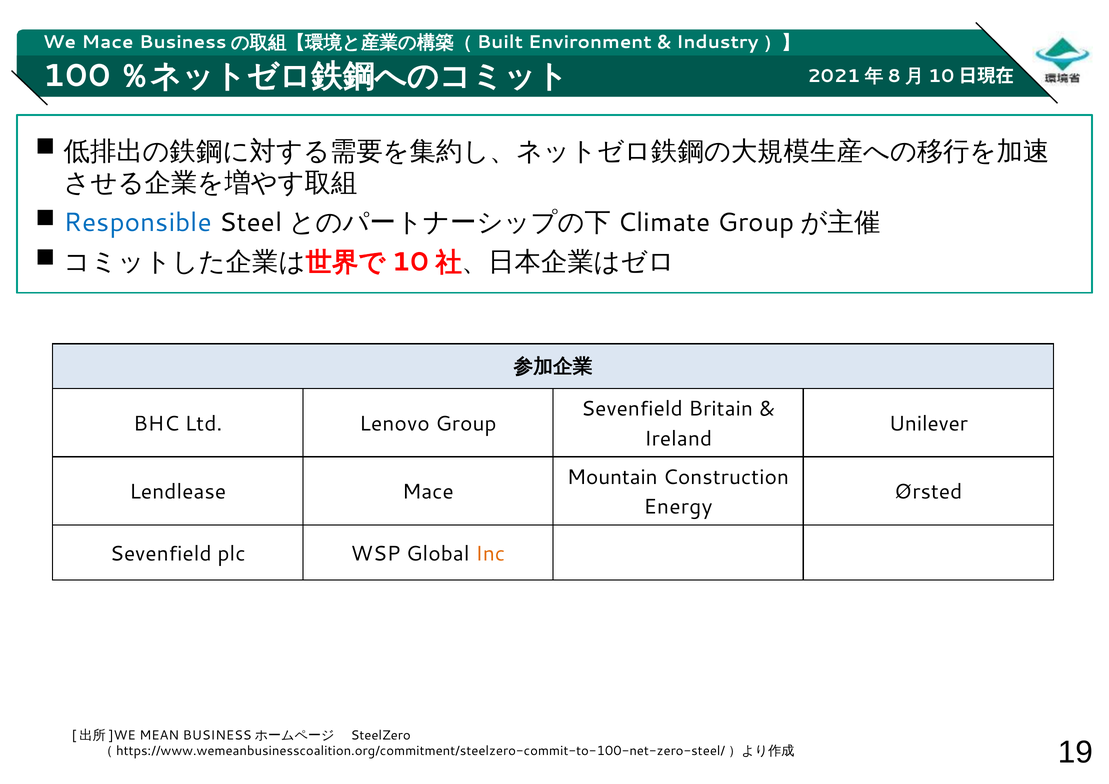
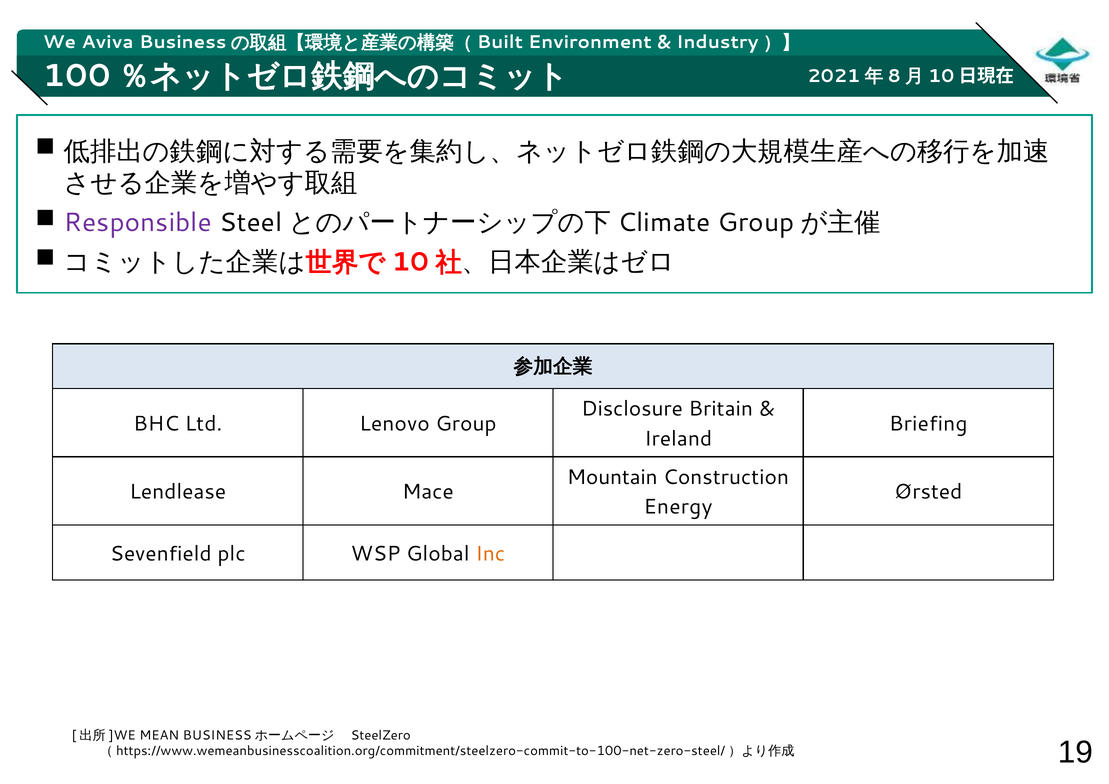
We Mace: Mace -> Aviva
Responsible colour: blue -> purple
Sevenfield at (632, 409): Sevenfield -> Disclosure
Unilever: Unilever -> Briefing
